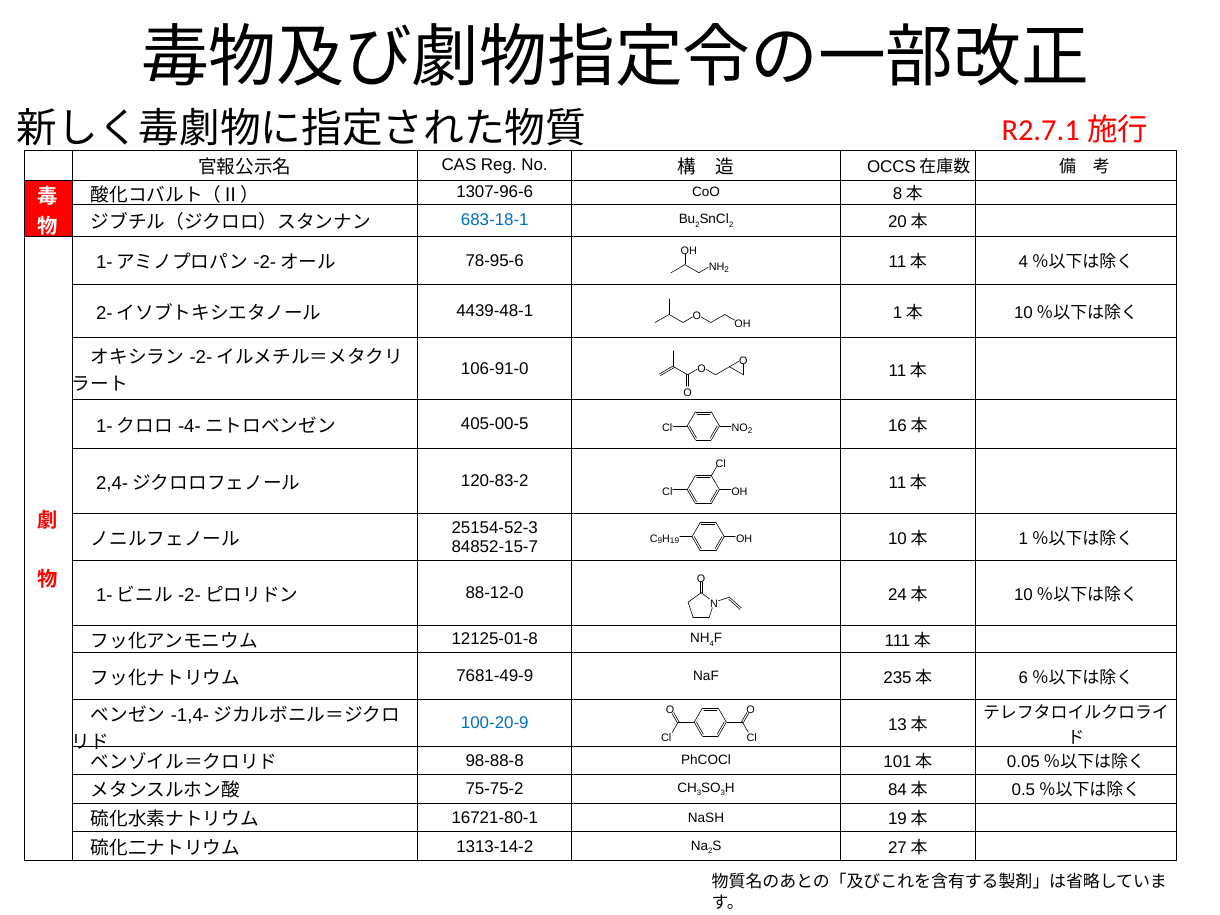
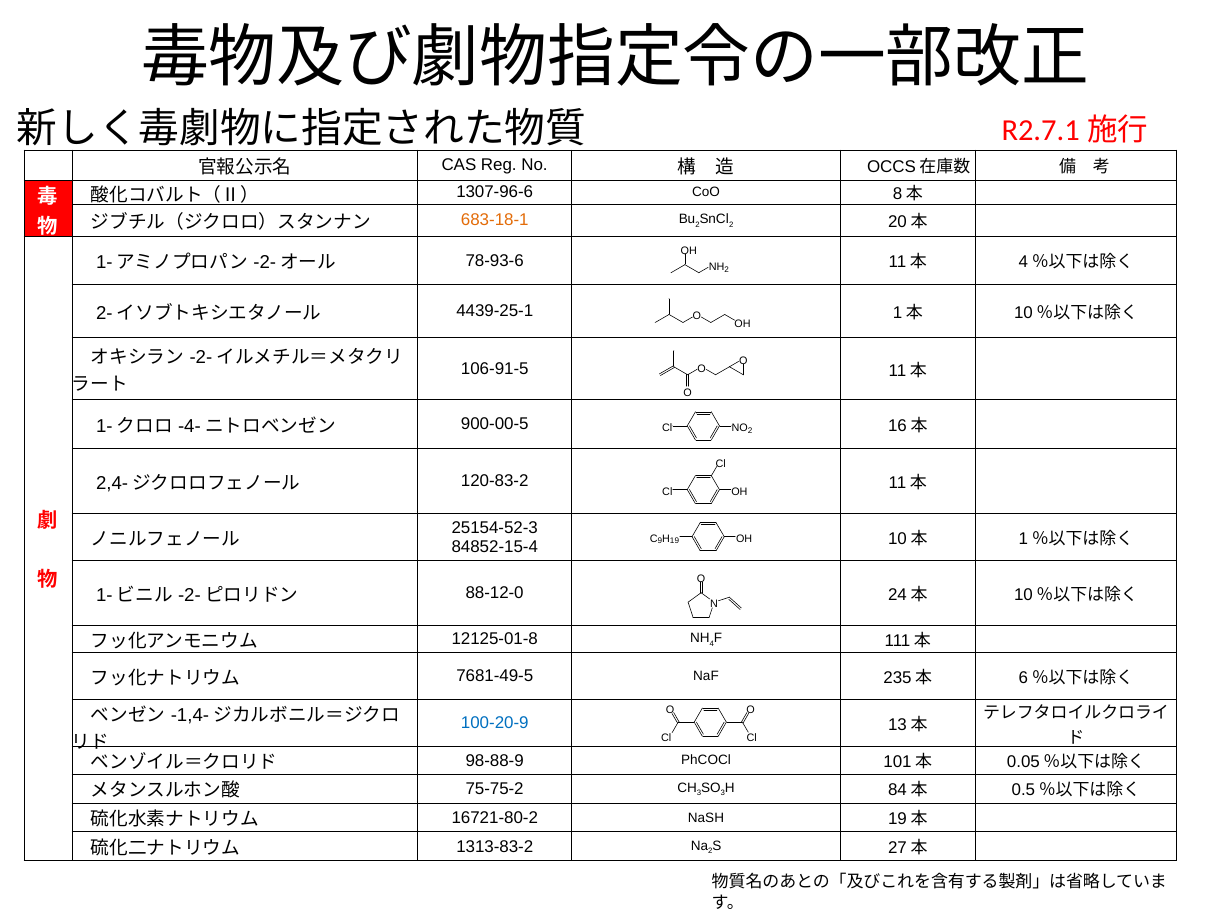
683-18-1 colour: blue -> orange
78-95-6: 78-95-6 -> 78-93-6
4439-48-1: 4439-48-1 -> 4439-25-1
106-91-0: 106-91-0 -> 106-91-5
405-00-5: 405-00-5 -> 900-00-5
84852-15-7: 84852-15-7 -> 84852-15-4
7681-49-9: 7681-49-9 -> 7681-49-5
98-88-8: 98-88-8 -> 98-88-9
16721-80-1: 16721-80-1 -> 16721-80-2
1313-14-2: 1313-14-2 -> 1313-83-2
